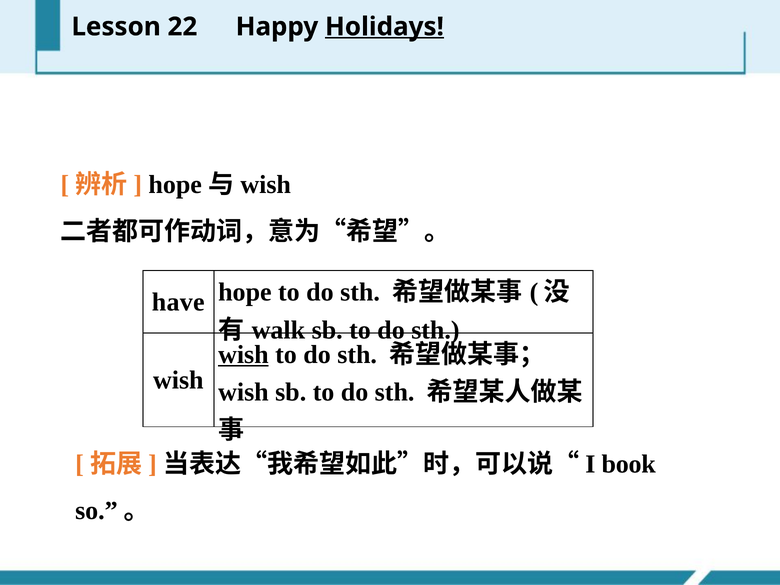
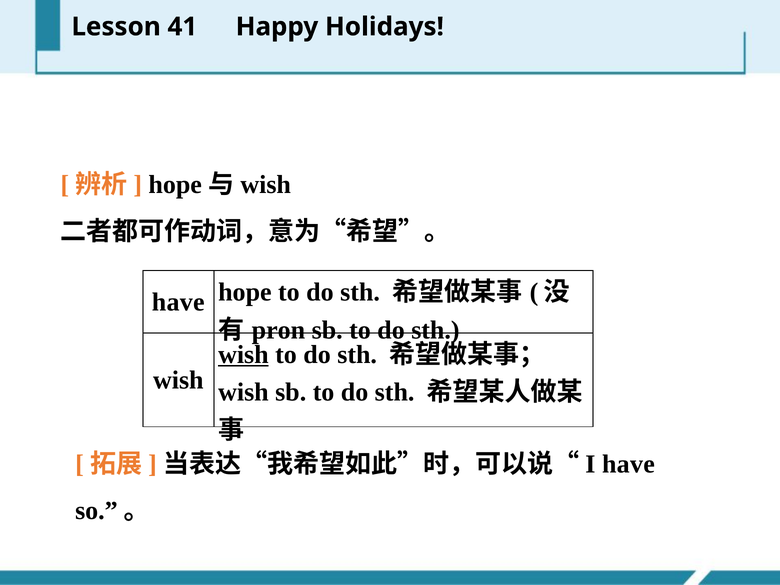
22: 22 -> 41
Holidays underline: present -> none
walk: walk -> pron
book at (629, 464): book -> have
